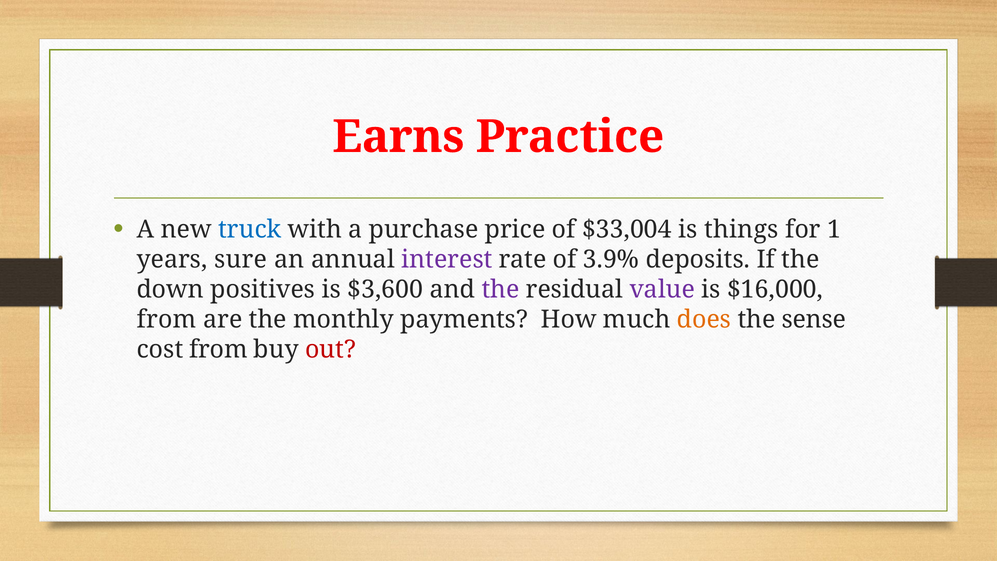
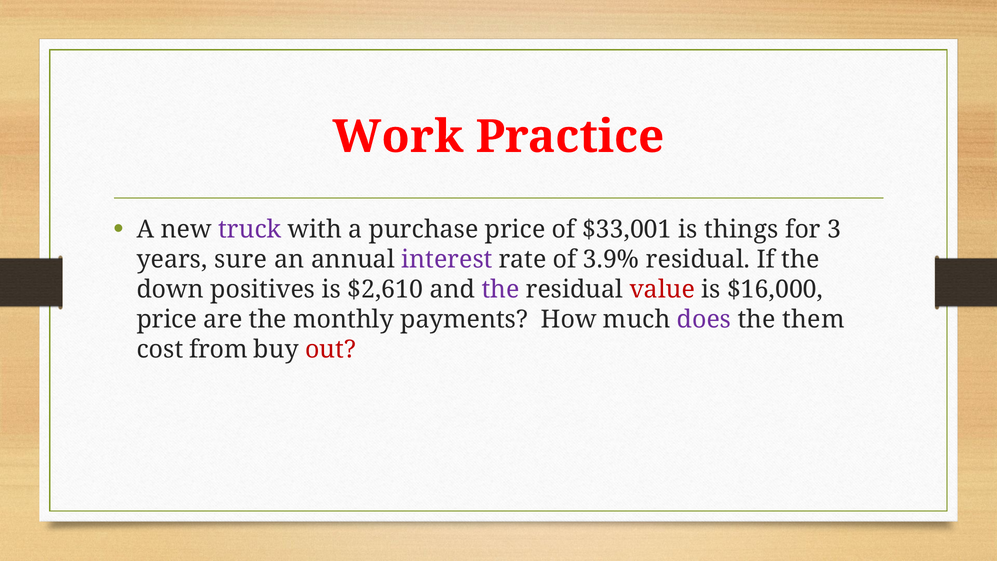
Earns: Earns -> Work
truck colour: blue -> purple
$33,004: $33,004 -> $33,001
1: 1 -> 3
3.9% deposits: deposits -> residual
$3,600: $3,600 -> $2,610
value colour: purple -> red
from at (167, 319): from -> price
does colour: orange -> purple
sense: sense -> them
